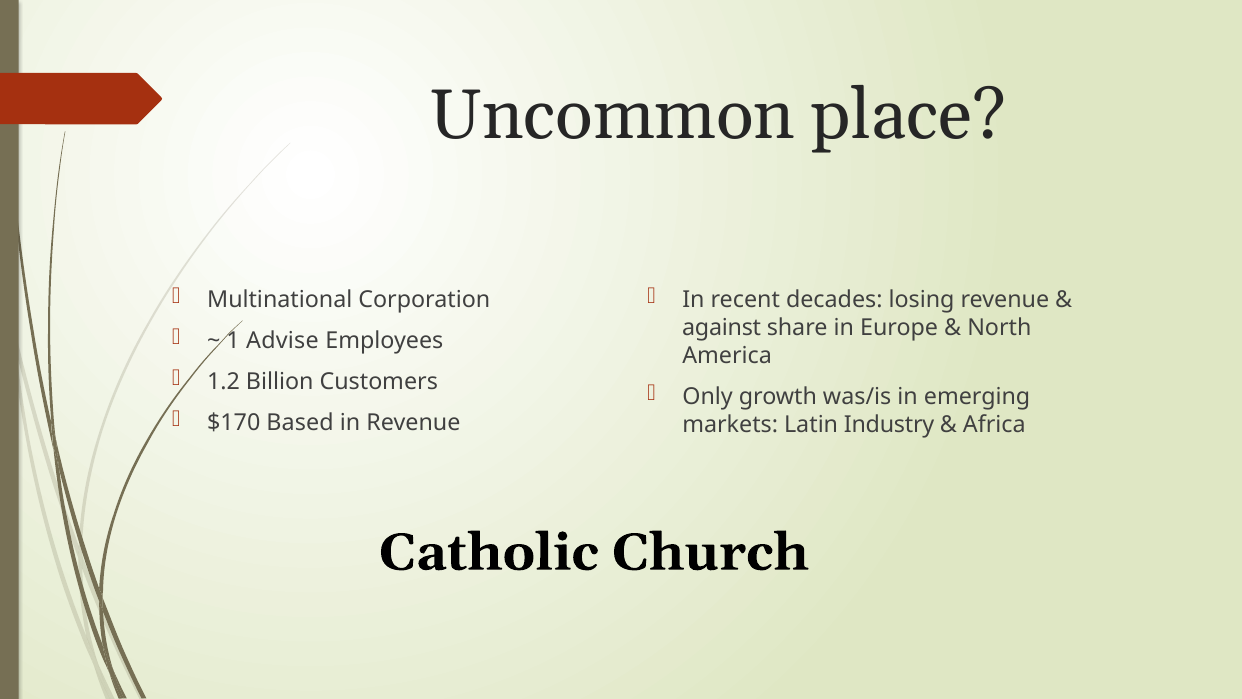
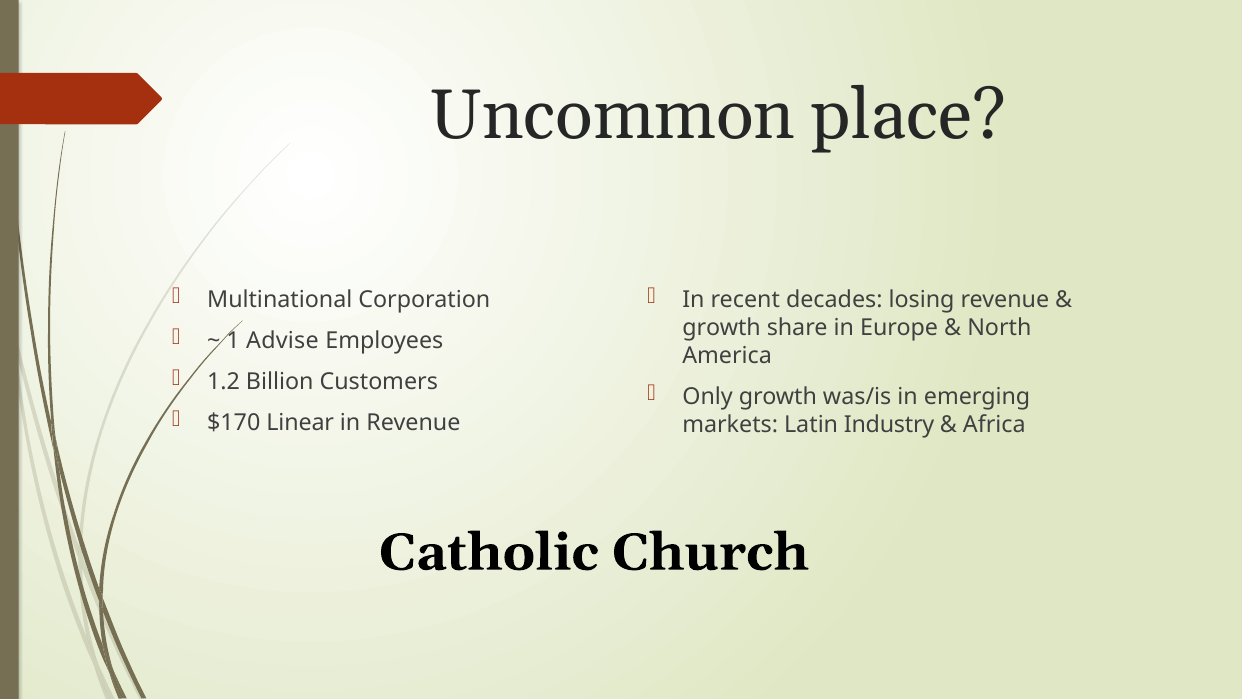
against at (722, 328): against -> growth
Based: Based -> Linear
